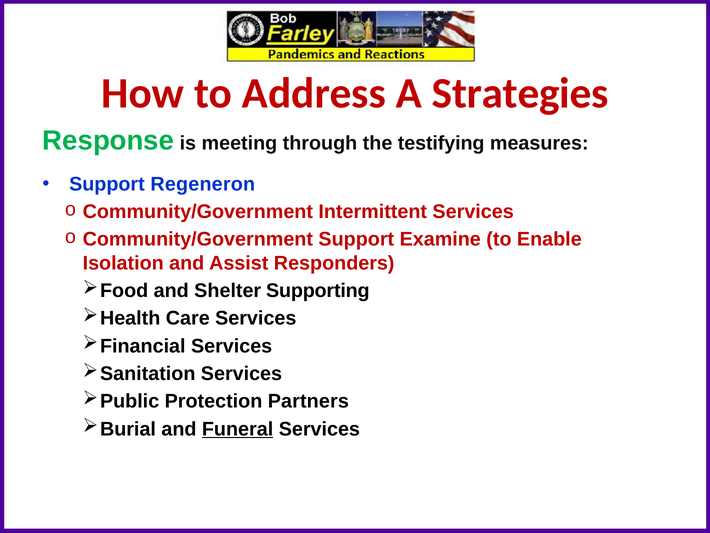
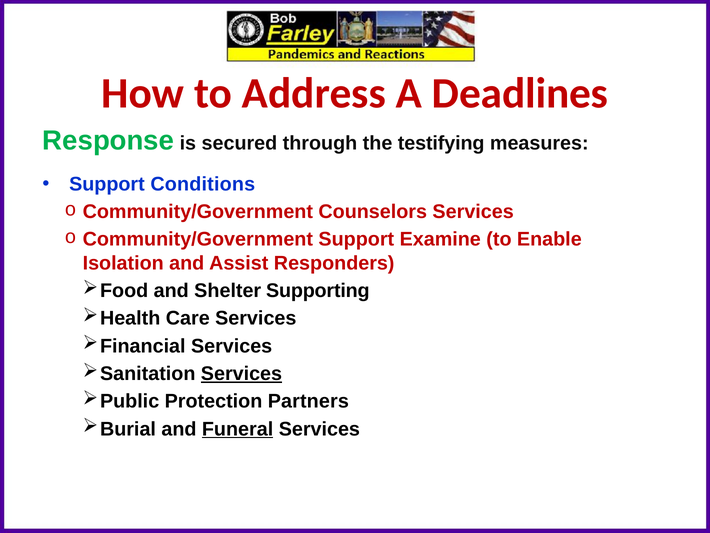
Strategies: Strategies -> Deadlines
meeting: meeting -> secured
Regeneron: Regeneron -> Conditions
Intermittent: Intermittent -> Counselors
Services at (241, 373) underline: none -> present
